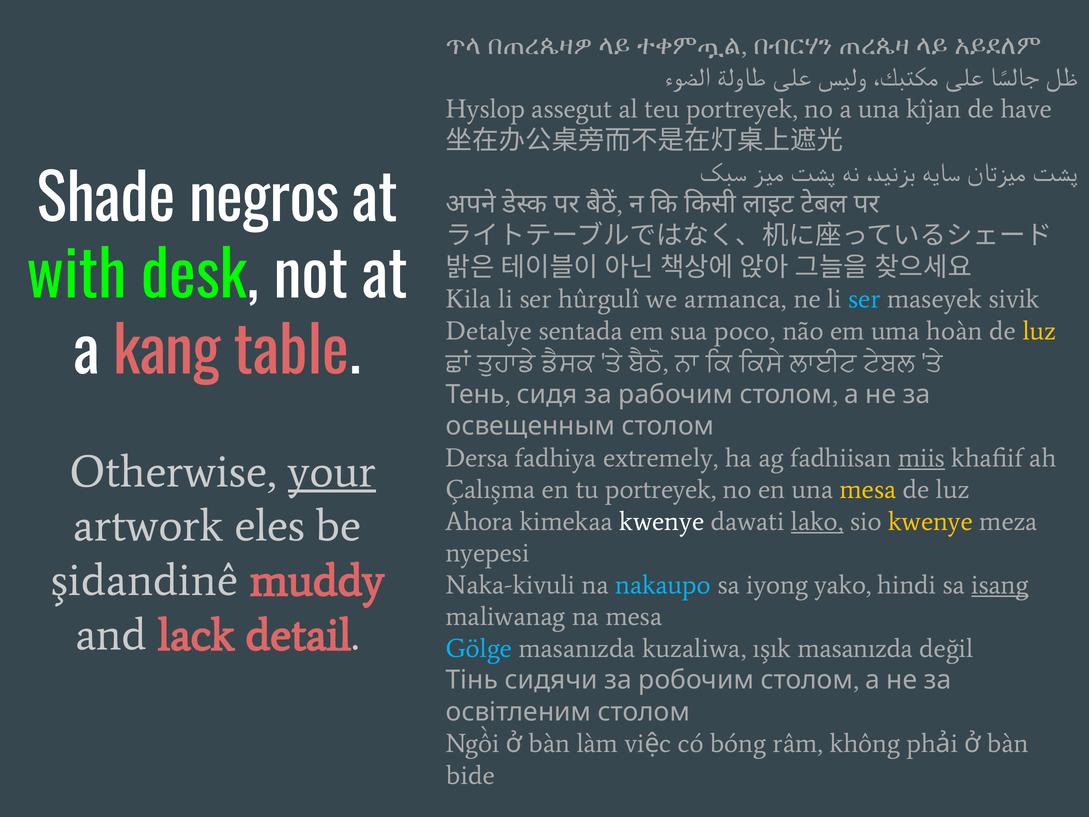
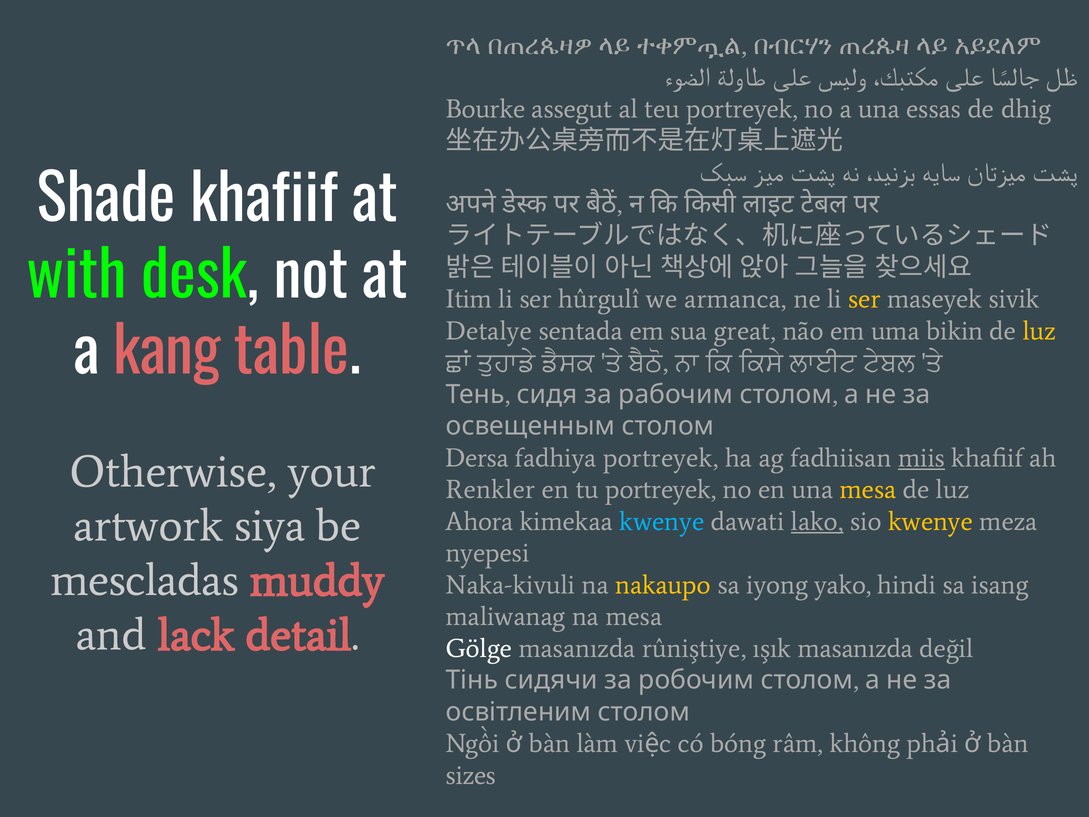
Hyslop: Hyslop -> Bourke
kîjan: kîjan -> essas
have: have -> dhig
Shade negros: negros -> khafiif
Kila: Kila -> Itim
ser at (864, 299) colour: light blue -> yellow
poco: poco -> great
hoàn: hoàn -> bikin
fadhiya extremely: extremely -> portreyek
your underline: present -> none
Çalışma: Çalışma -> Renkler
eles: eles -> siya
kwenye at (662, 521) colour: white -> light blue
şidandinê: şidandinê -> mescladas
nakaupo colour: light blue -> yellow
isang underline: present -> none
Gölge colour: light blue -> white
kuzaliwa: kuzaliwa -> rûniştiye
bide: bide -> sizes
